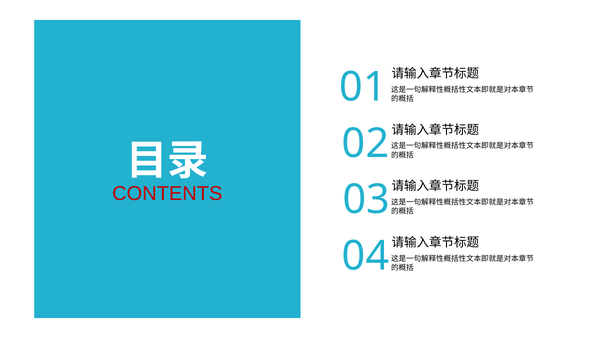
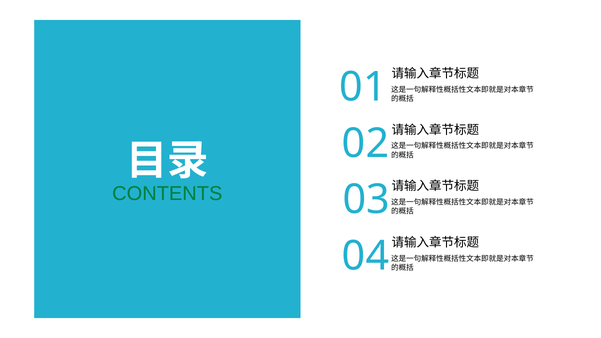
CONTENTS colour: red -> green
